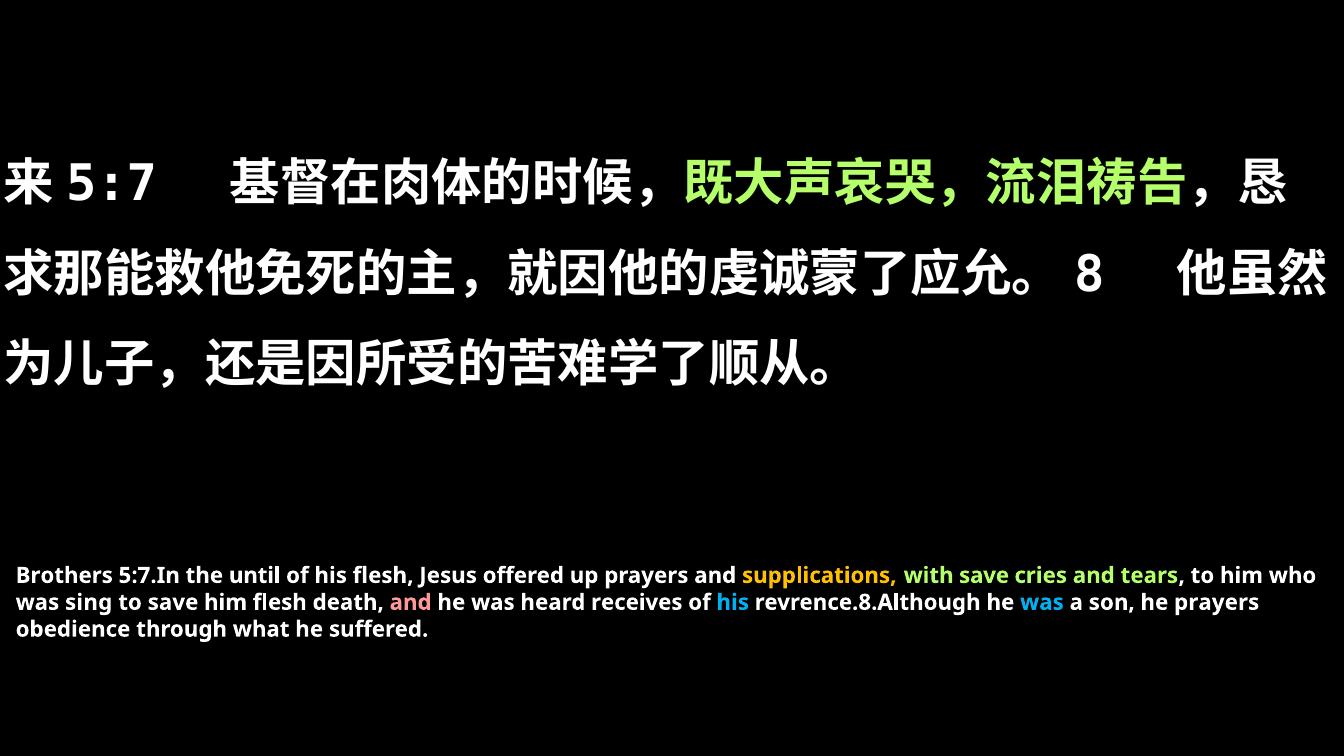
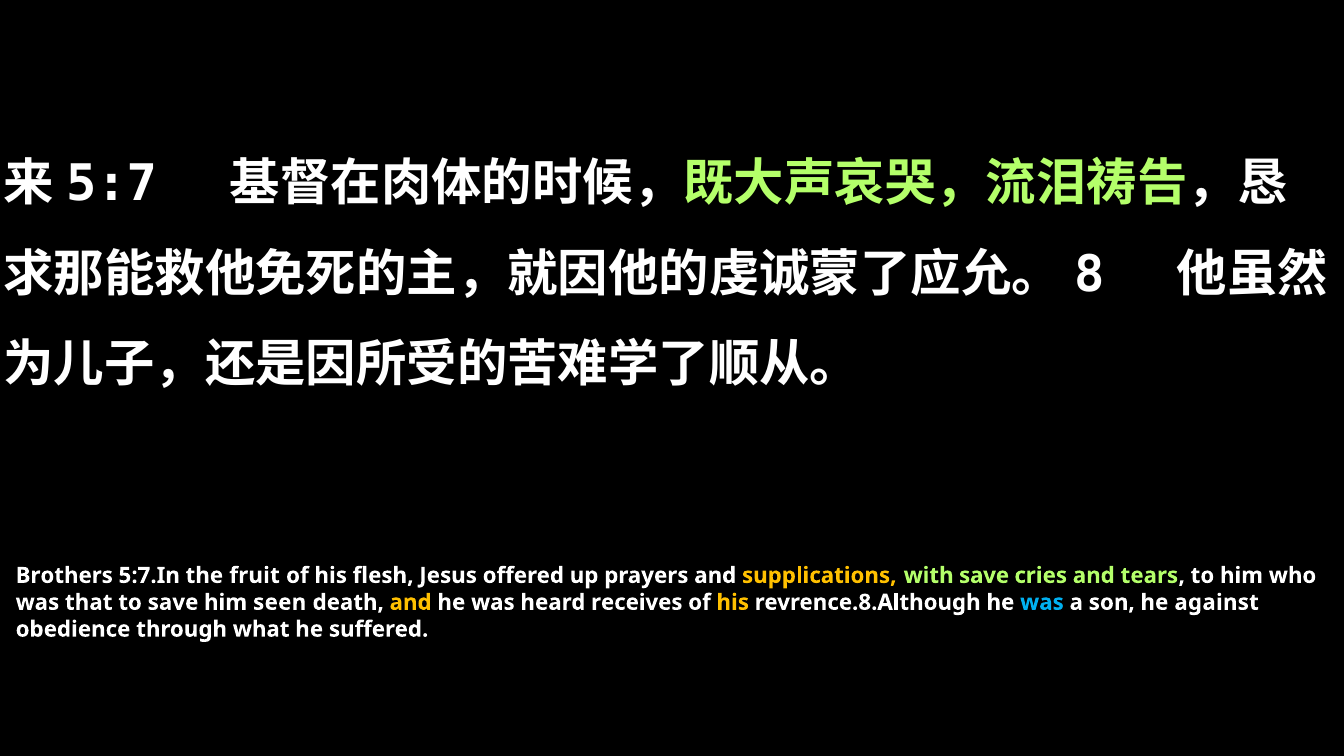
until: until -> fruit
sing: sing -> that
him flesh: flesh -> seen
and at (411, 602) colour: pink -> yellow
his at (733, 602) colour: light blue -> yellow
he prayers: prayers -> against
